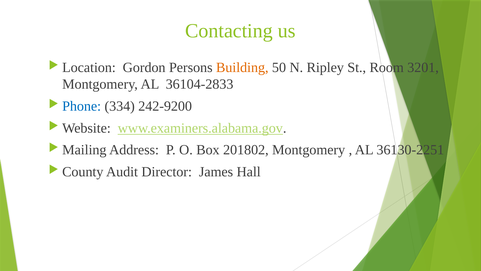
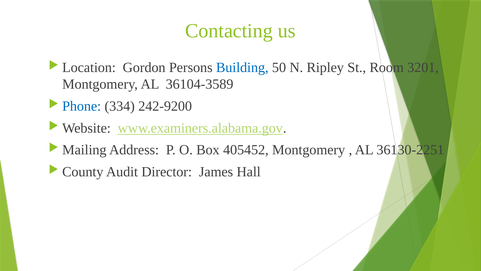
Building colour: orange -> blue
36104-2833: 36104-2833 -> 36104-3589
201802: 201802 -> 405452
